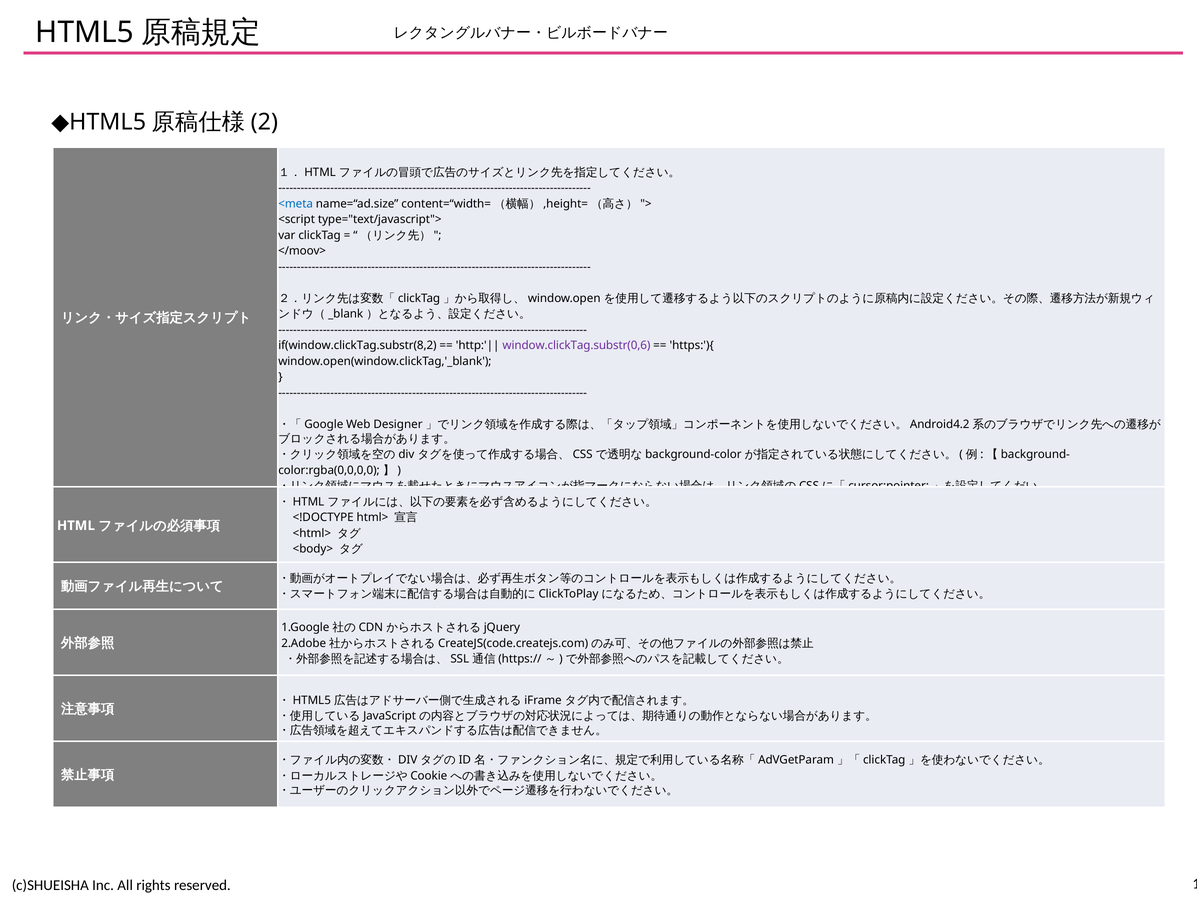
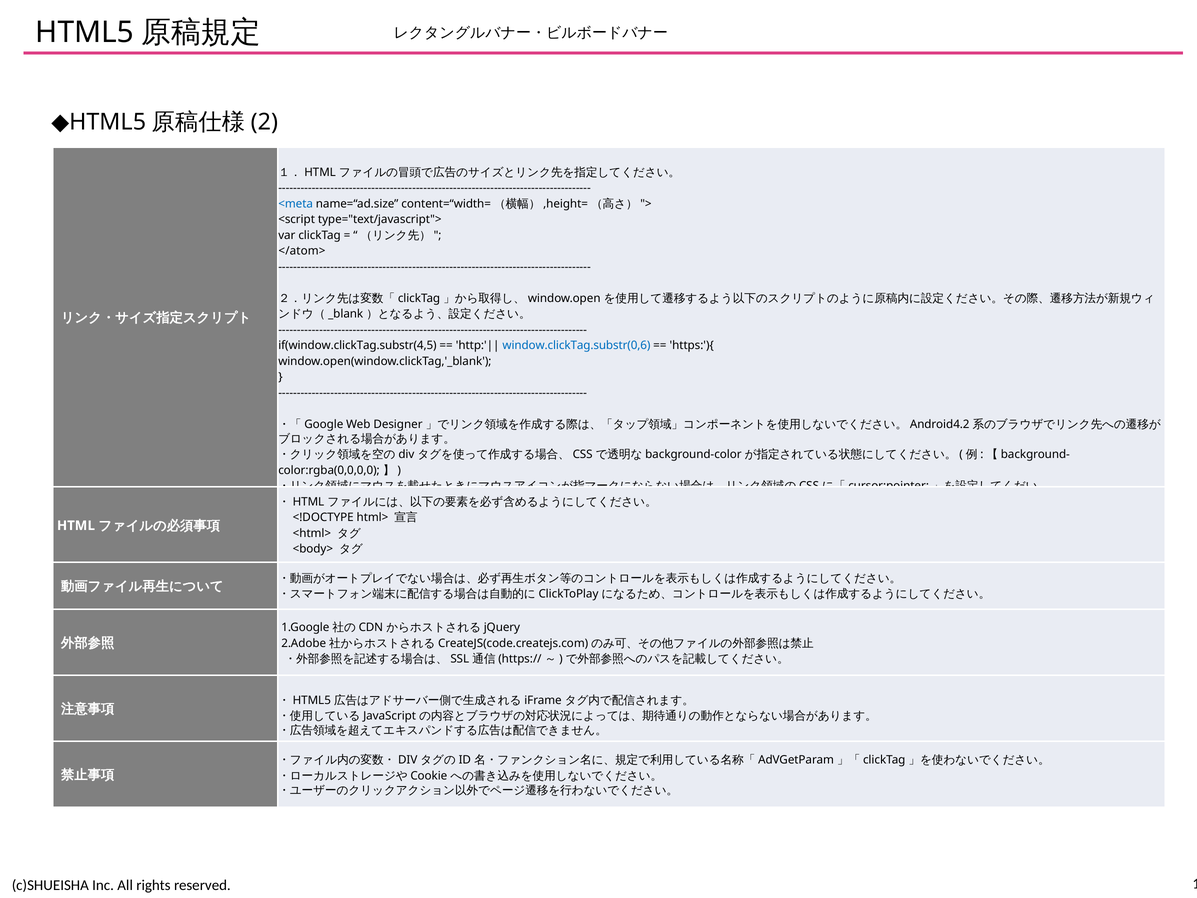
</moov>: </moov> -> </atom>
if(window.clickTag.substr(8,2: if(window.clickTag.substr(8,2 -> if(window.clickTag.substr(4,5
window.clickTag.substr(0,6 colour: purple -> blue
